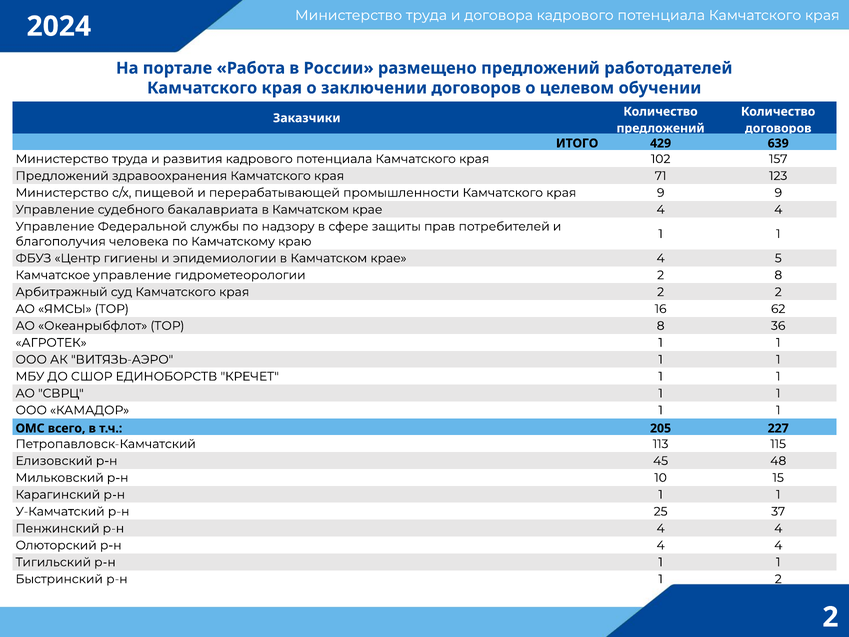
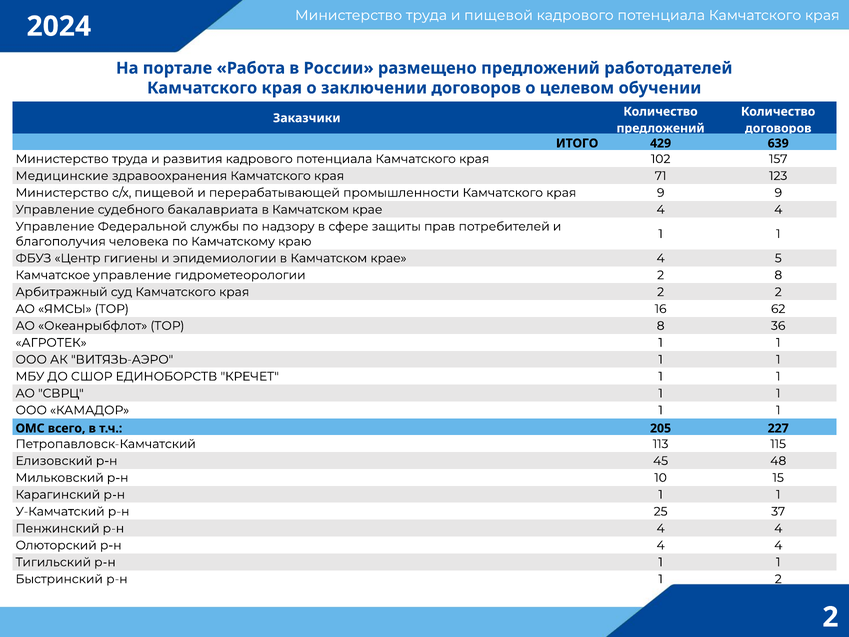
и договора: договора -> пищевой
Предложений at (62, 176): Предложений -> Медицинские
